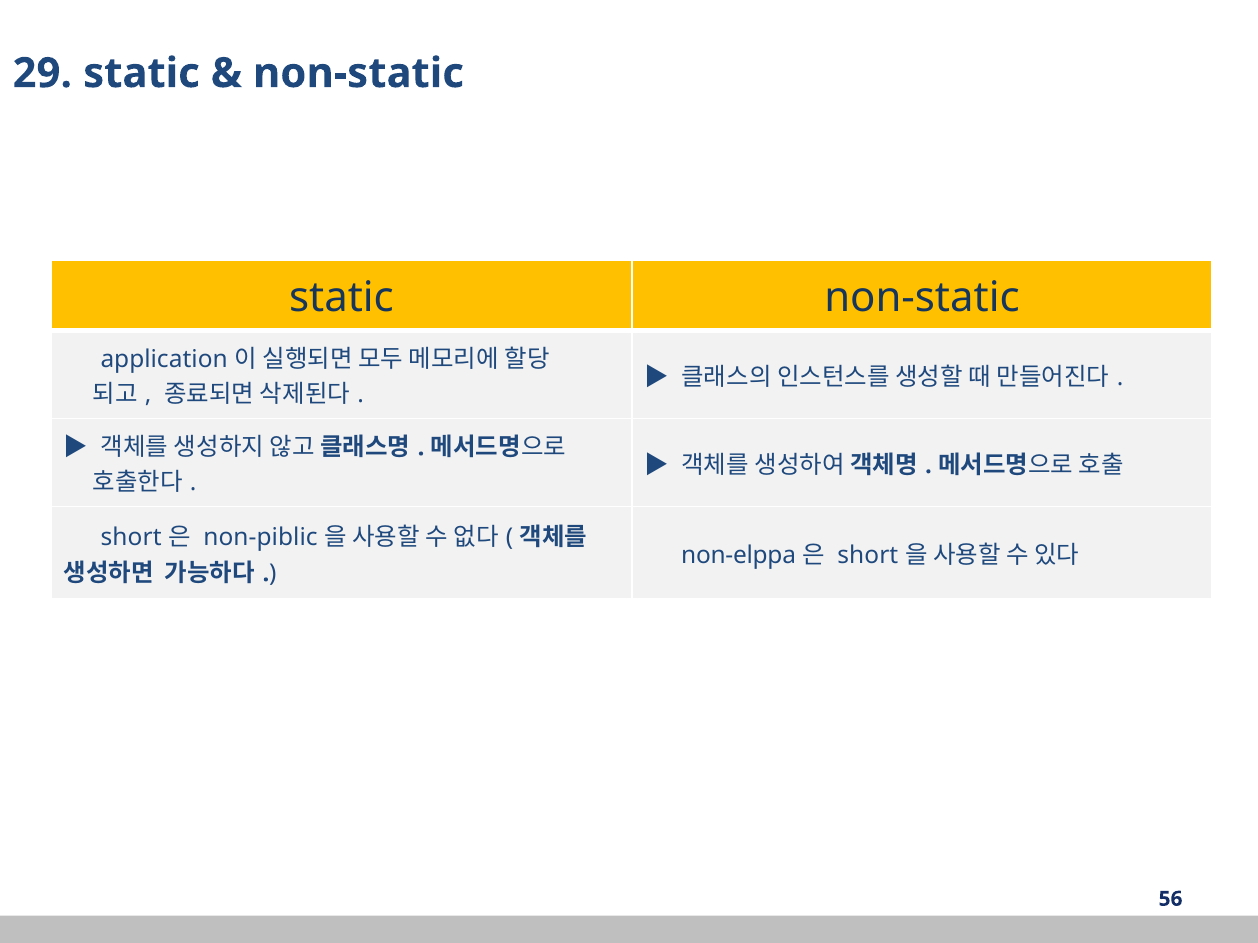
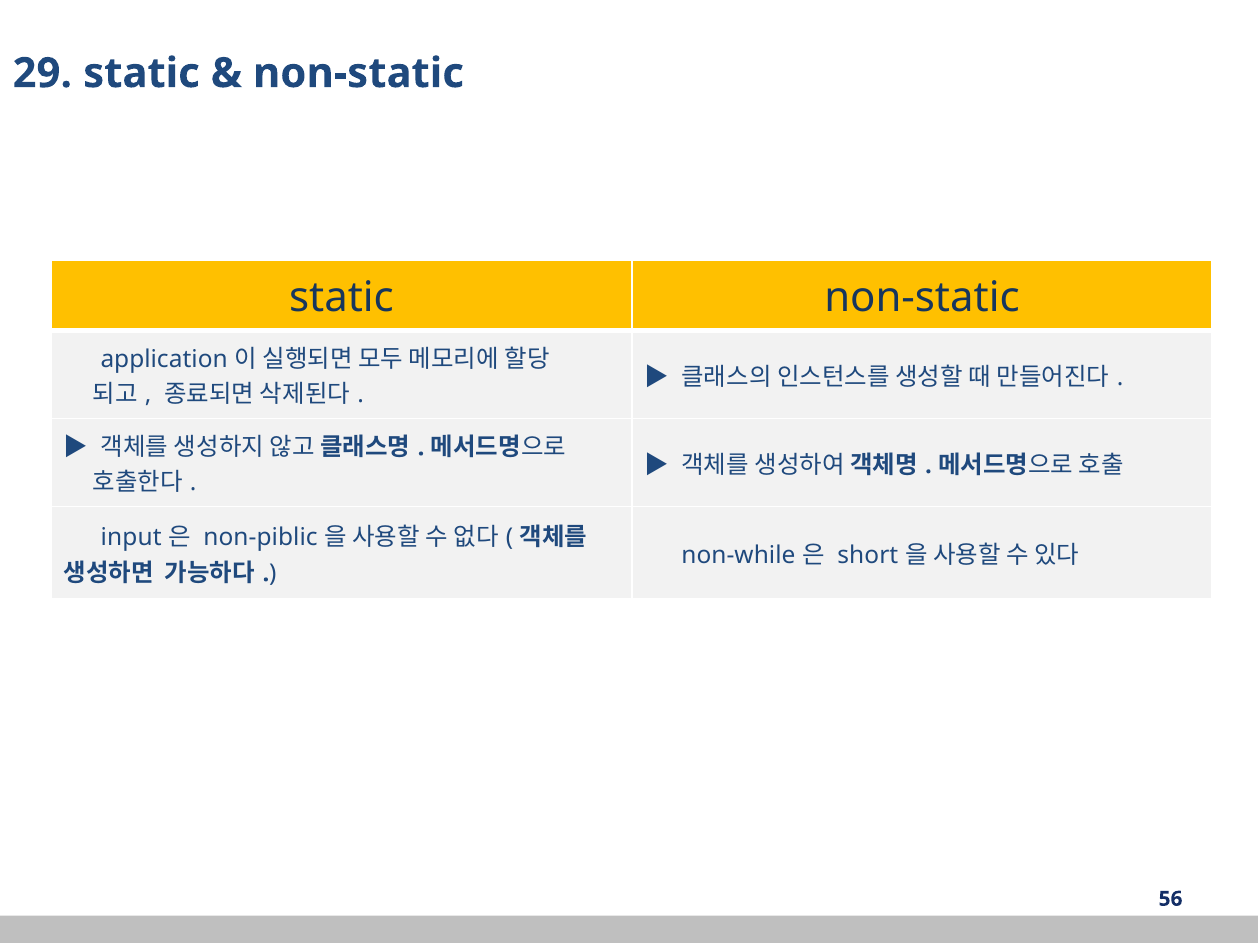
short at (131, 538): short -> input
non-elppa: non-elppa -> non-while
